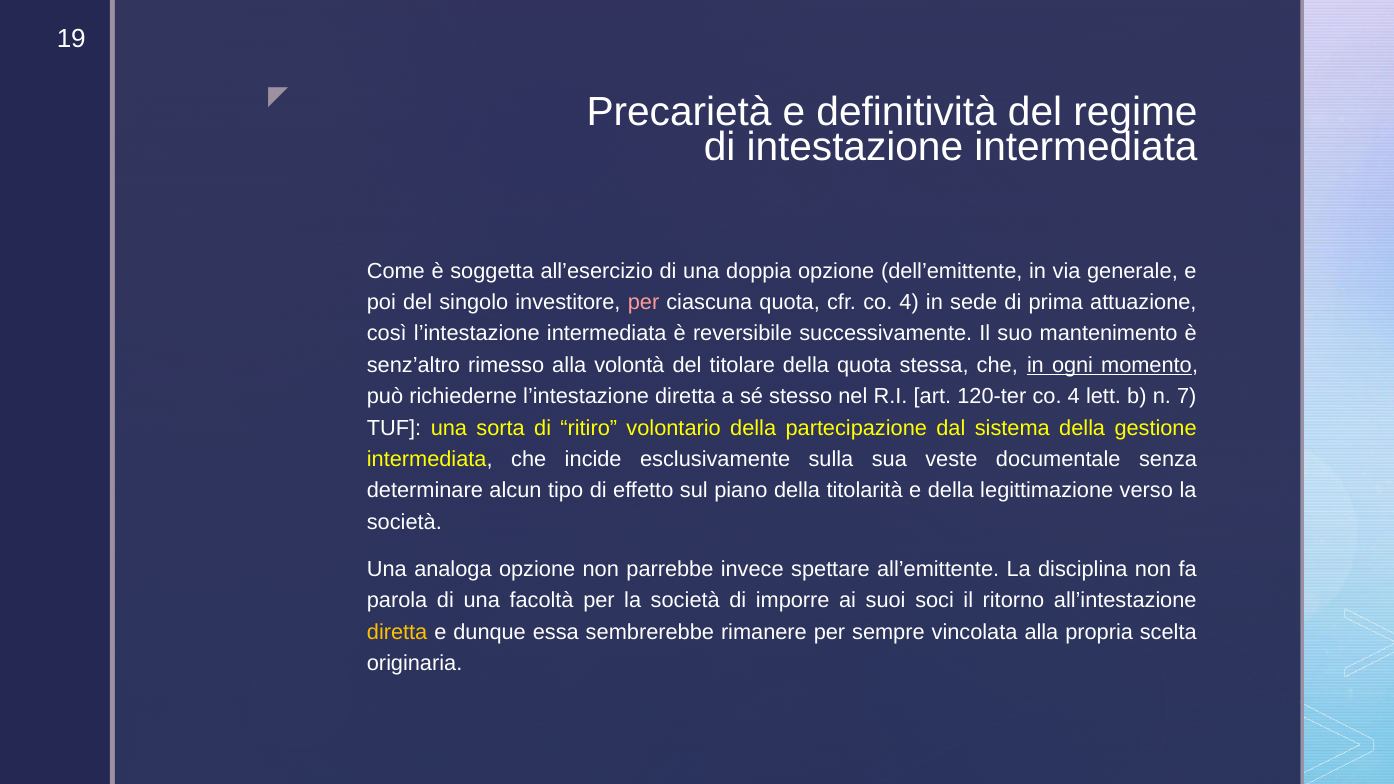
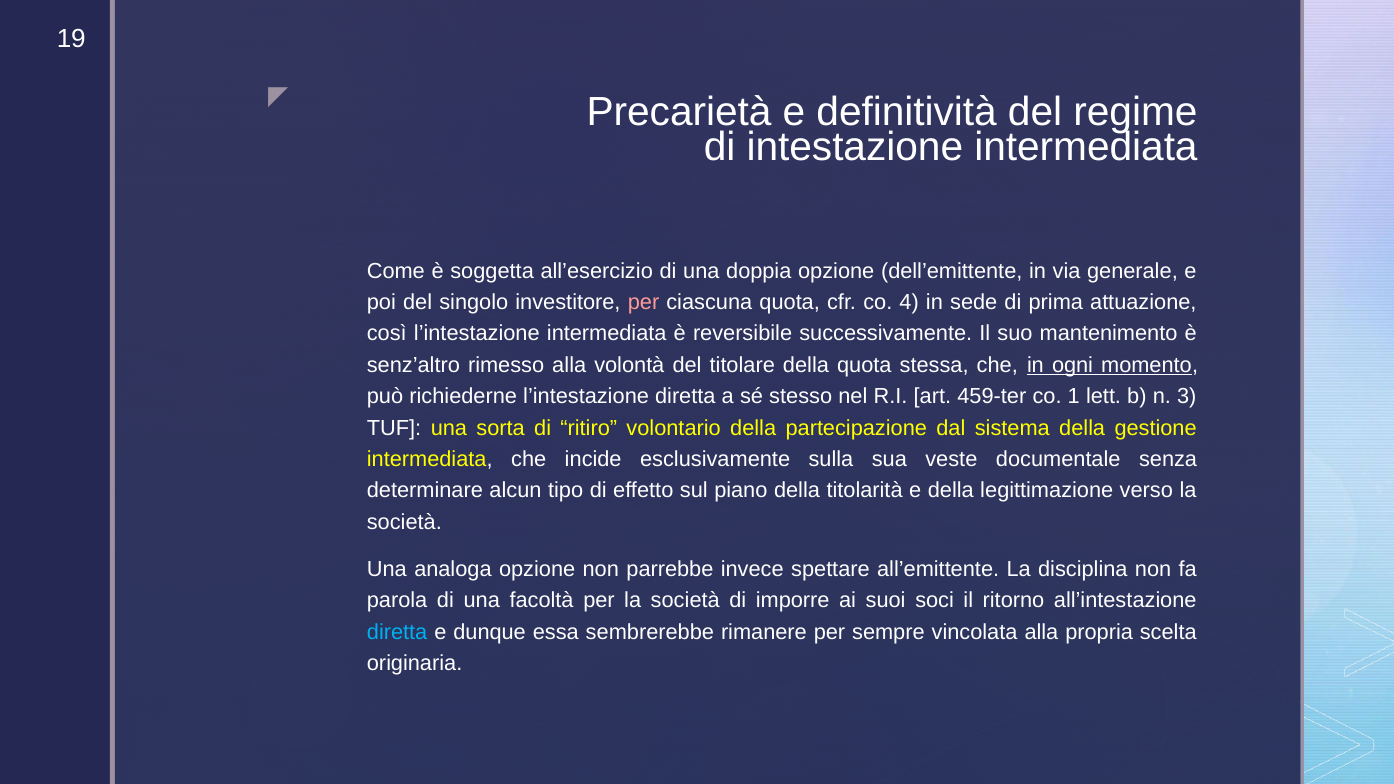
120-ter: 120-ter -> 459-ter
4 at (1074, 397): 4 -> 1
7: 7 -> 3
diretta at (397, 632) colour: yellow -> light blue
